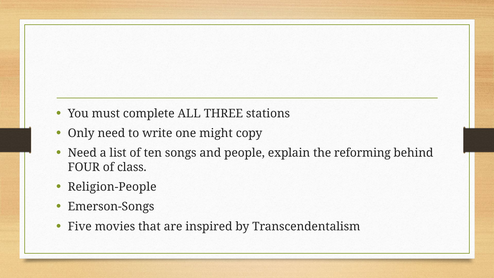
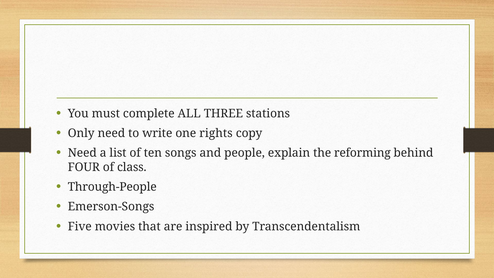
might: might -> rights
Religion-People: Religion-People -> Through-People
